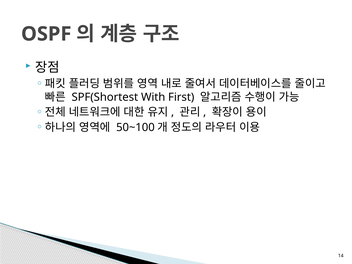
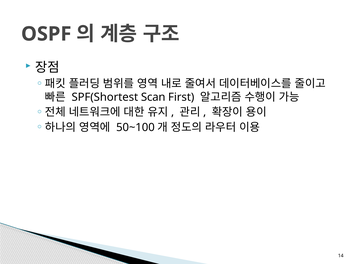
With: With -> Scan
